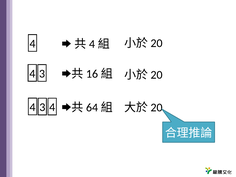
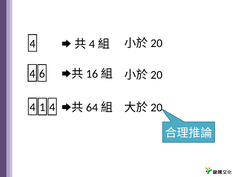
3 at (42, 74): 3 -> 6
3 at (42, 107): 3 -> 1
